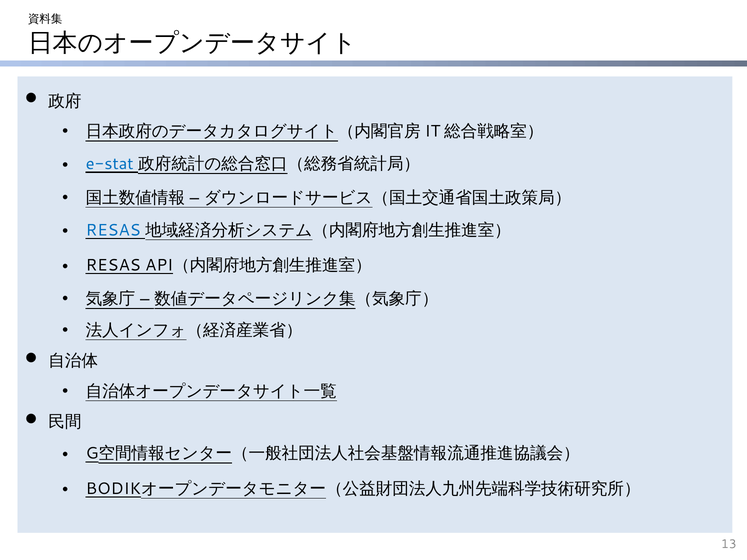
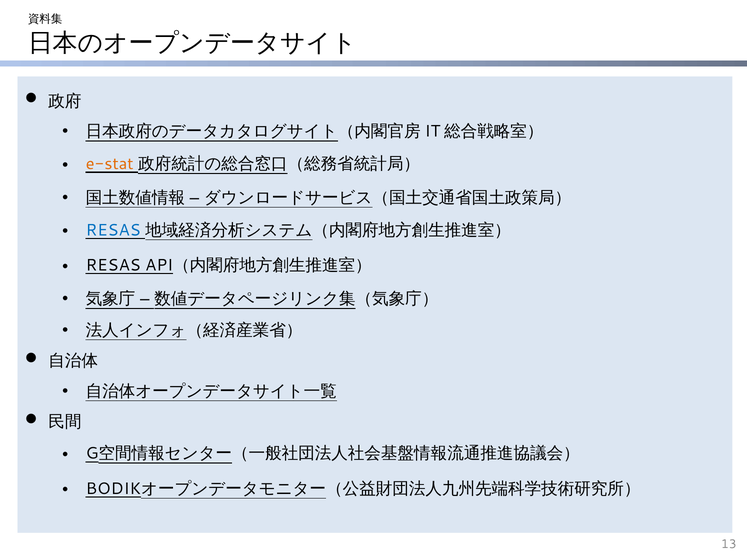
e-stat colour: blue -> orange
